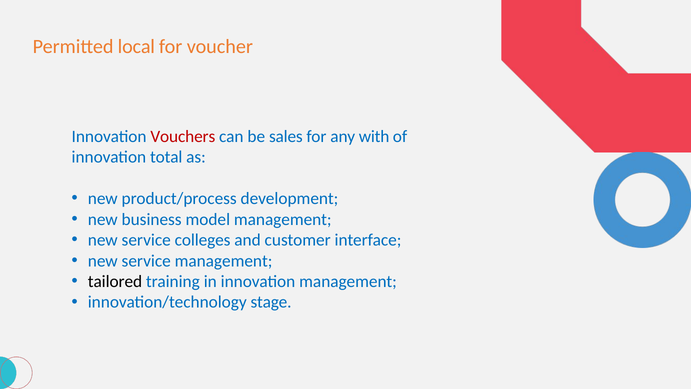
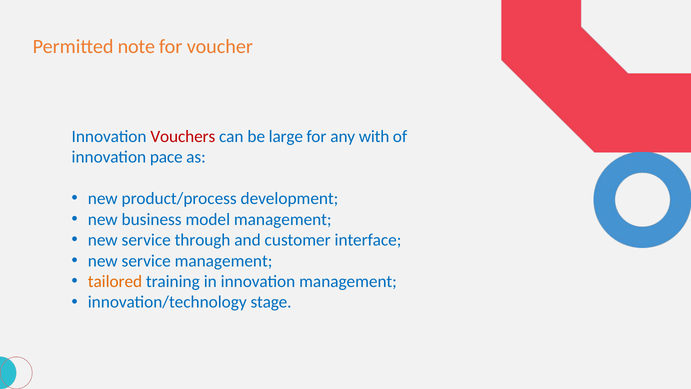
local: local -> note
sales: sales -> large
total: total -> pace
colleges: colleges -> through
tailored colour: black -> orange
